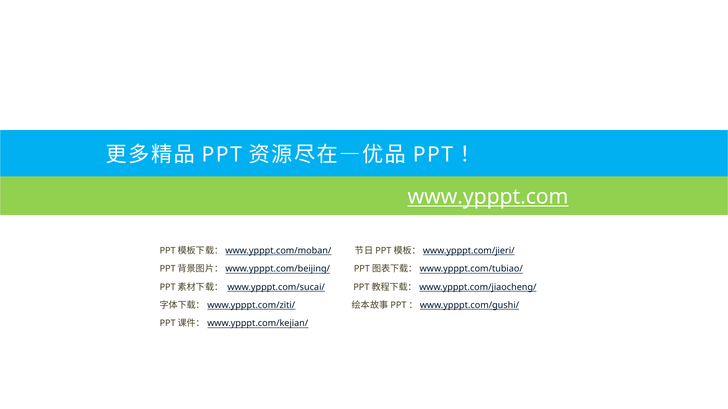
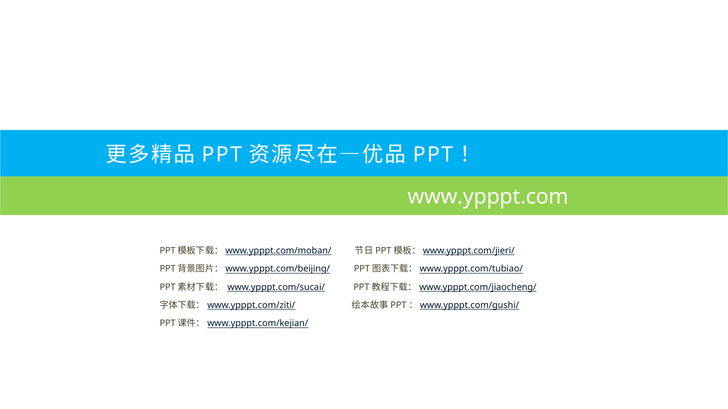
www.ypppt.com underline: present -> none
